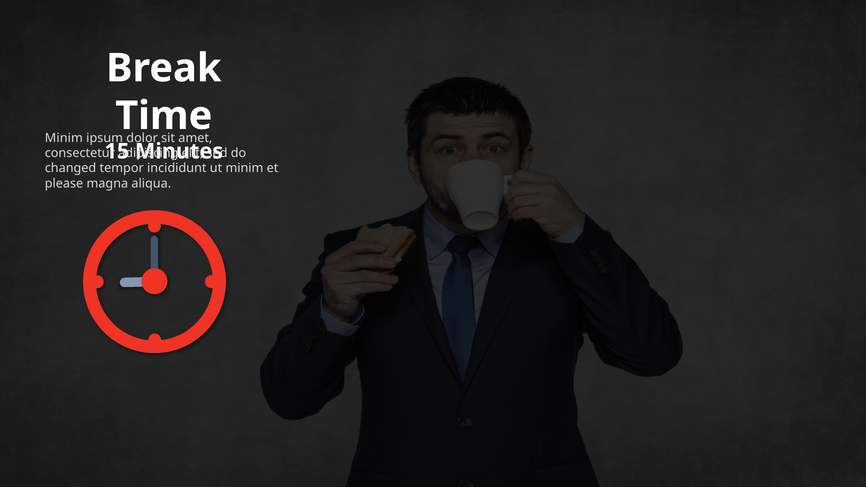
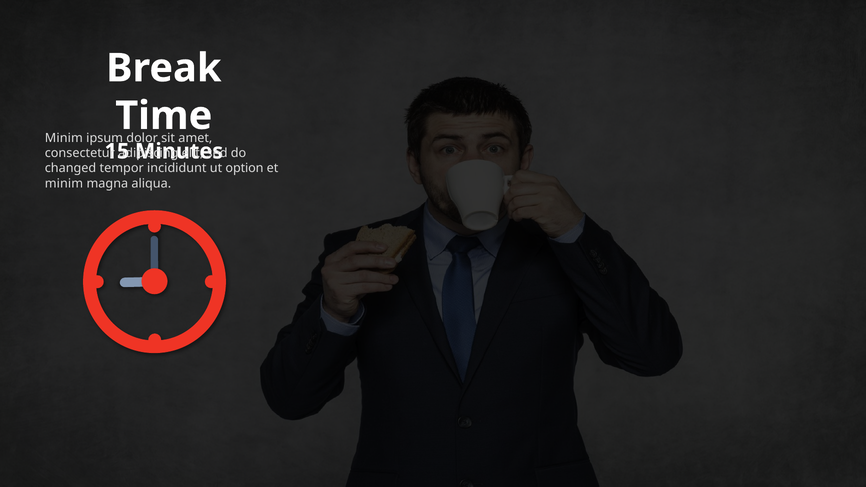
minim at (244, 168): minim -> option
please at (64, 183): please -> minim
